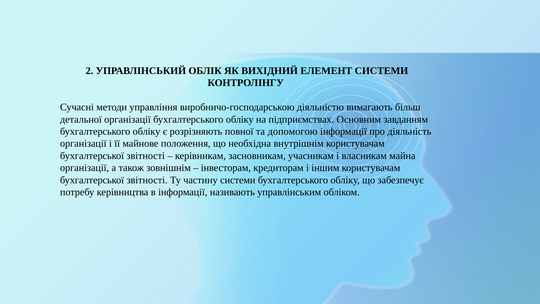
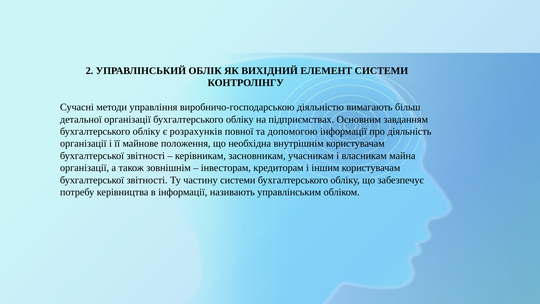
розрізняють: розрізняють -> розрахунків
